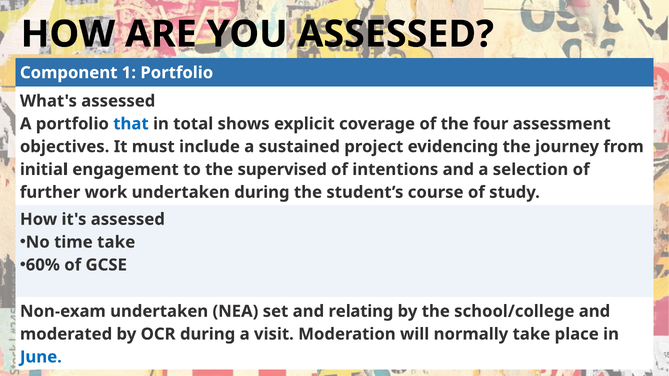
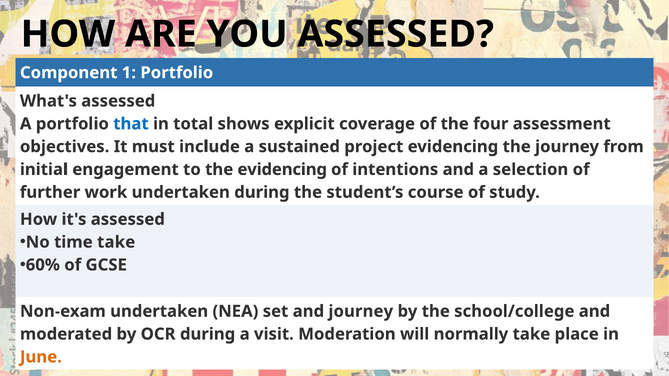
the supervised: supervised -> evidencing
and relating: relating -> journey
June colour: blue -> orange
